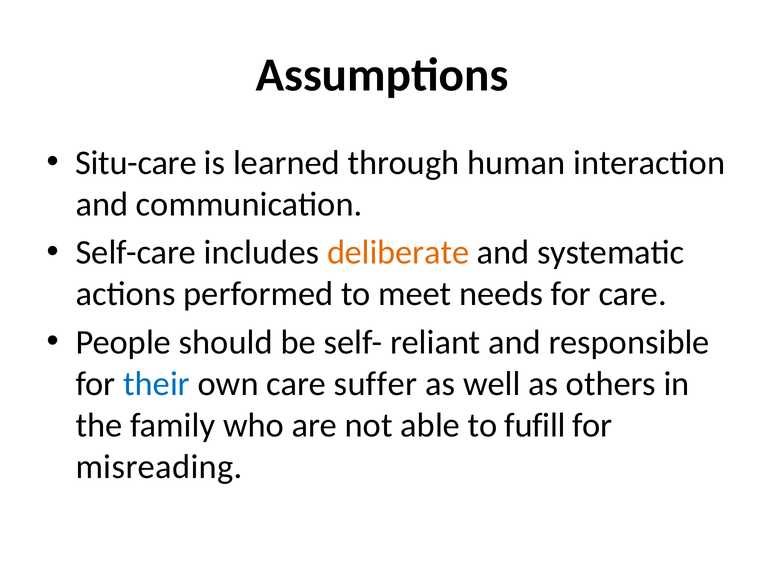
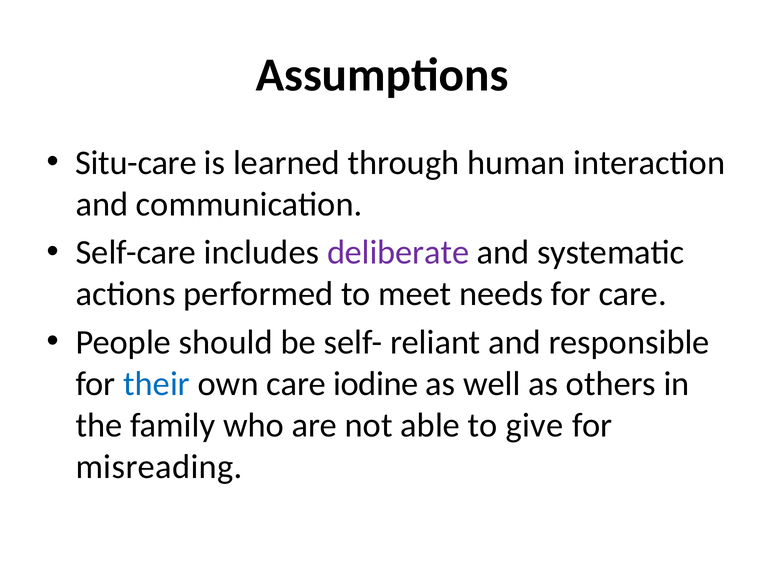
deliberate colour: orange -> purple
suffer: suffer -> iodine
fufill: fufill -> give
